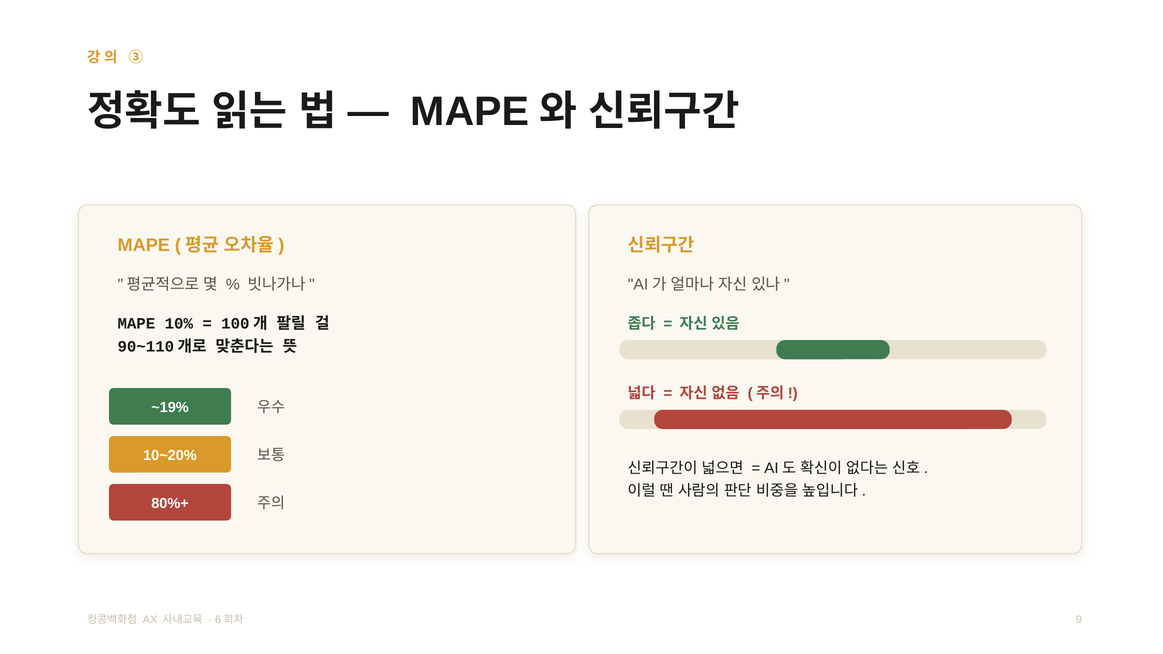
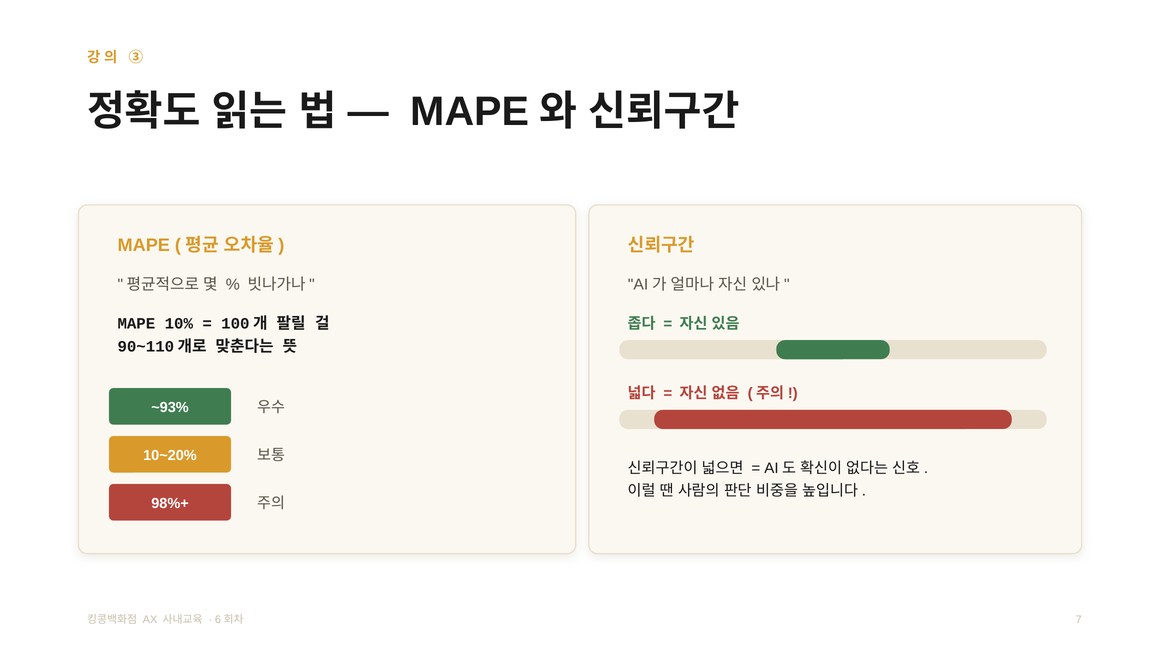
~19%: ~19% -> ~93%
80%+: 80%+ -> 98%+
9: 9 -> 7
